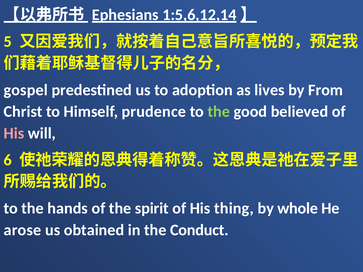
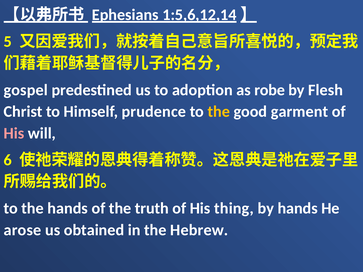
lives: lives -> robe
From: From -> Flesh
the at (219, 112) colour: light green -> yellow
believed: believed -> garment
spirit: spirit -> truth
by whole: whole -> hands
Conduct: Conduct -> Hebrew
